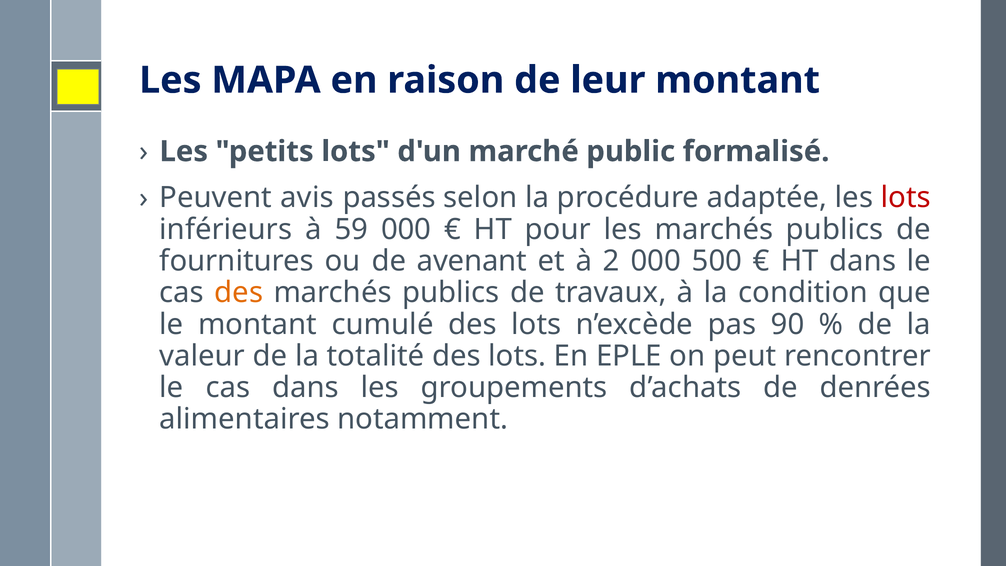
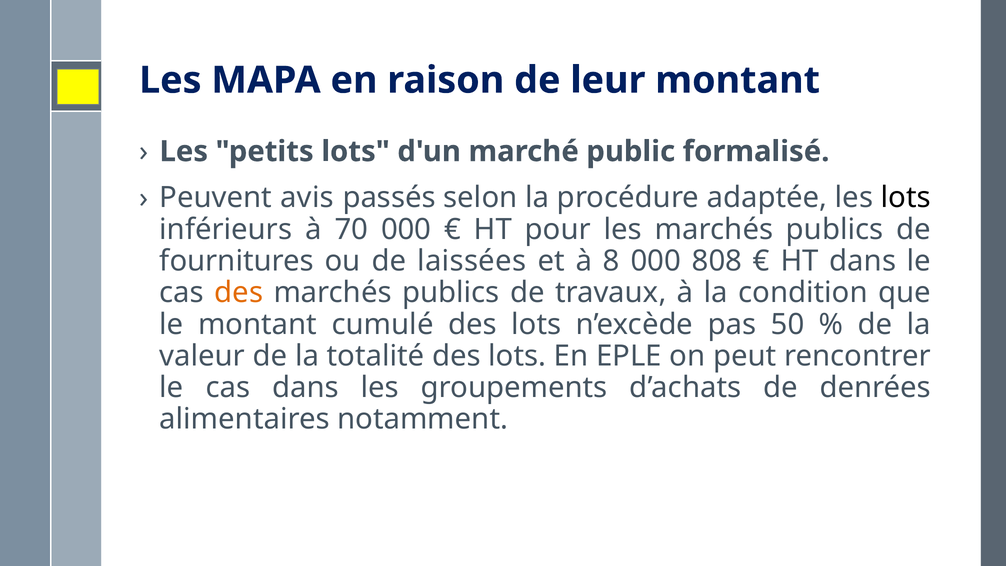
lots at (906, 198) colour: red -> black
59: 59 -> 70
avenant: avenant -> laissées
2: 2 -> 8
500: 500 -> 808
90: 90 -> 50
